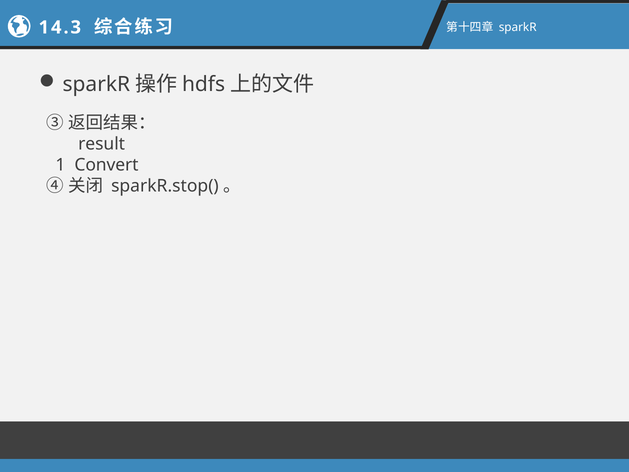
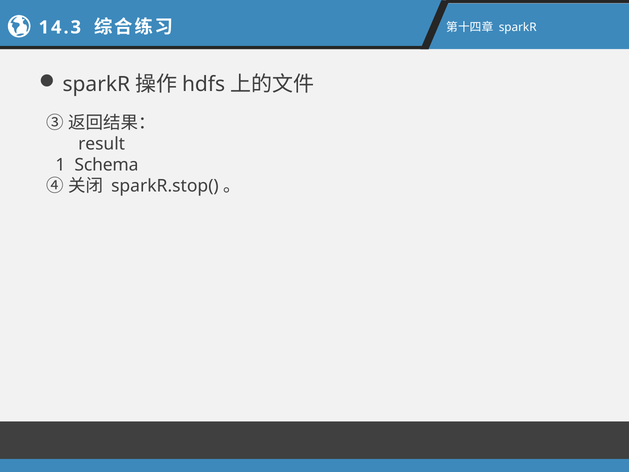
Convert: Convert -> Schema
